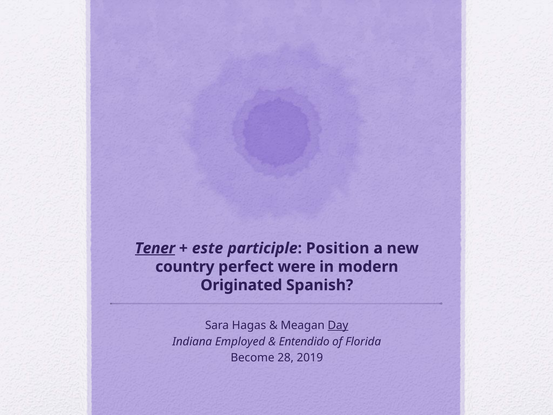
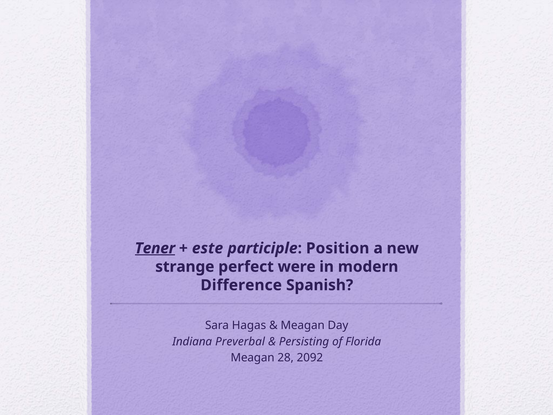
country: country -> strange
Originated: Originated -> Difference
Day underline: present -> none
Employed: Employed -> Preverbal
Entendido: Entendido -> Persisting
Become at (253, 357): Become -> Meagan
2019: 2019 -> 2092
